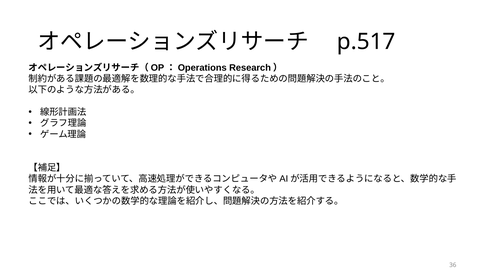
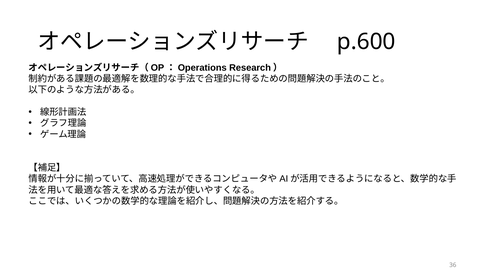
p.517: p.517 -> p.600
